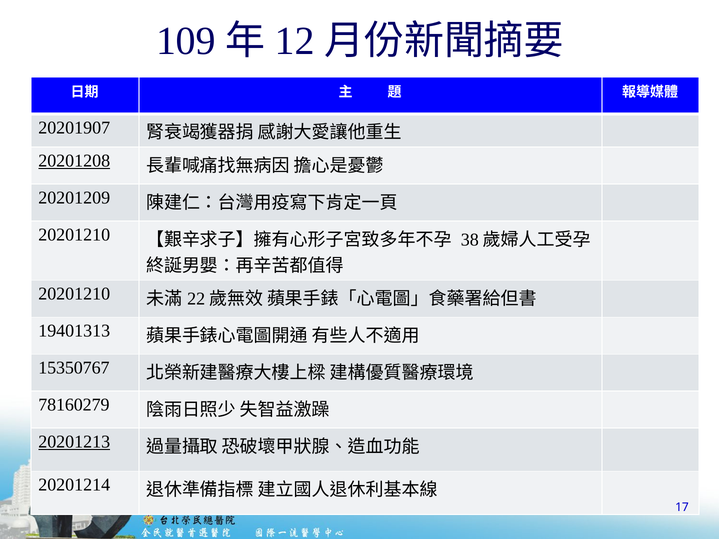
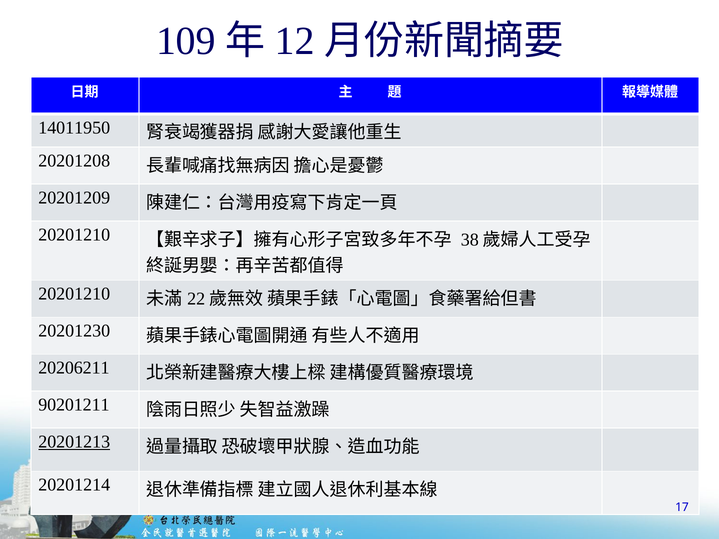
20201907: 20201907 -> 14011950
20201208 underline: present -> none
19401313: 19401313 -> 20201230
15350767: 15350767 -> 20206211
78160279: 78160279 -> 90201211
